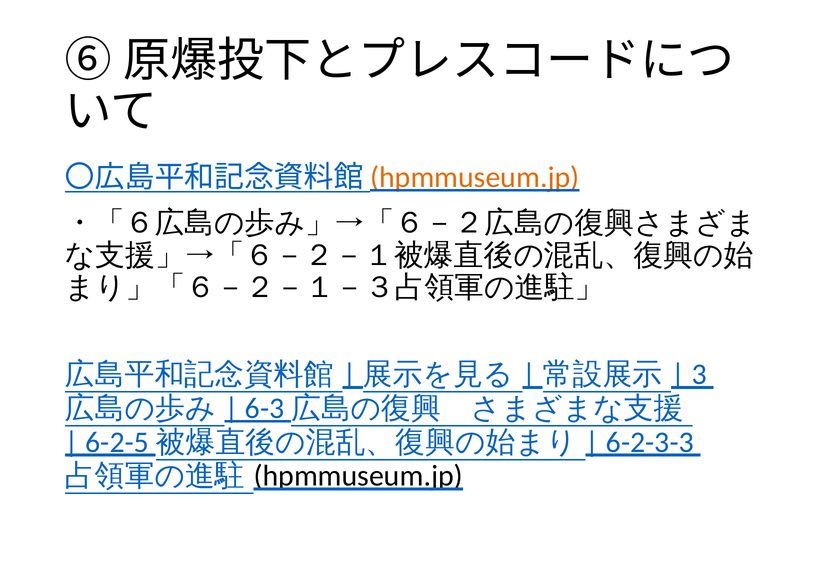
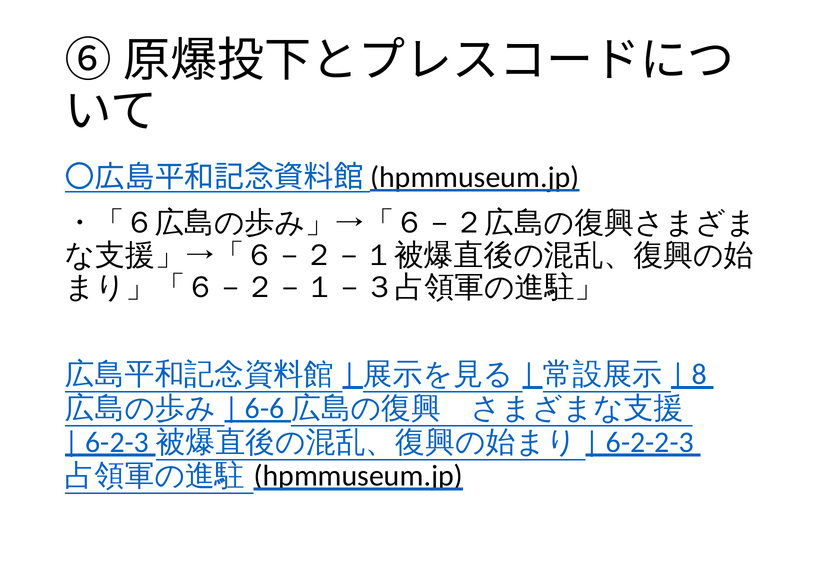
hpmmuseum.jp at (475, 177) colour: orange -> black
3: 3 -> 8
6-3: 6-3 -> 6-6
6-2-5: 6-2-5 -> 6-2-3
6-2-3-3: 6-2-3-3 -> 6-2-2-3
